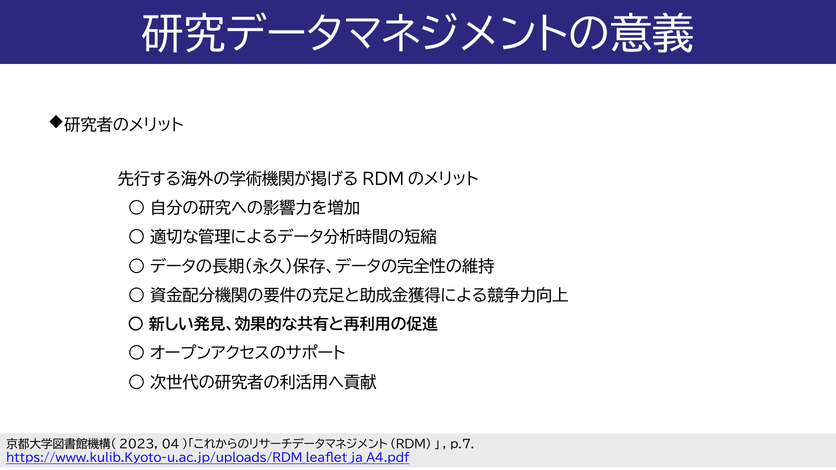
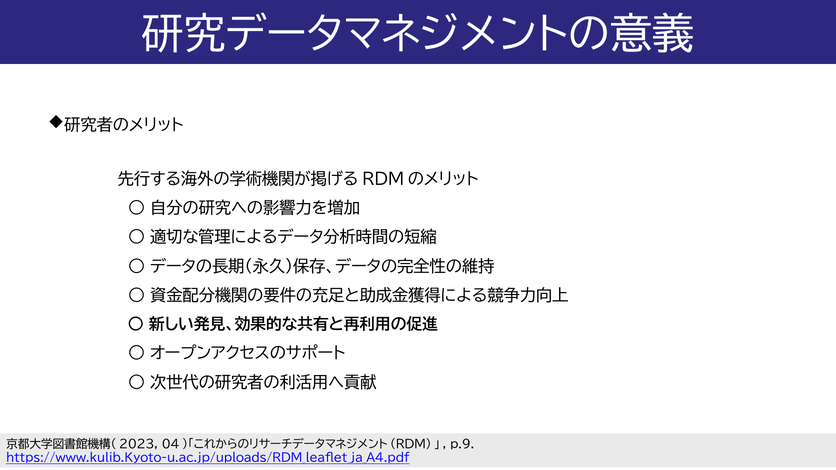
p.7: p.7 -> p.9
